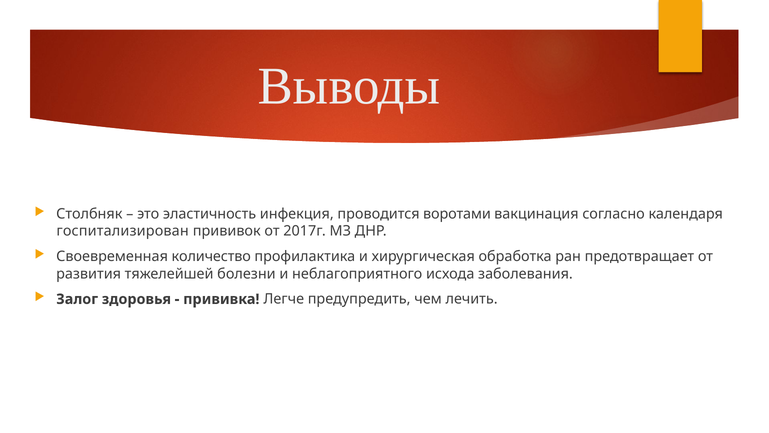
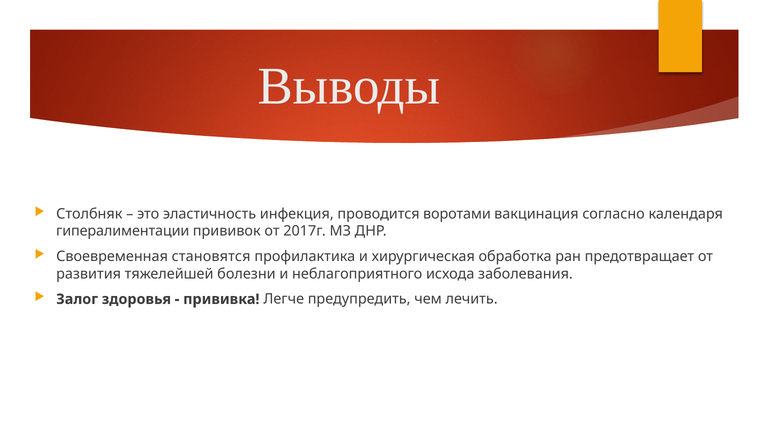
госпитализирован: госпитализирован -> гипералиментации
количество: количество -> становятся
